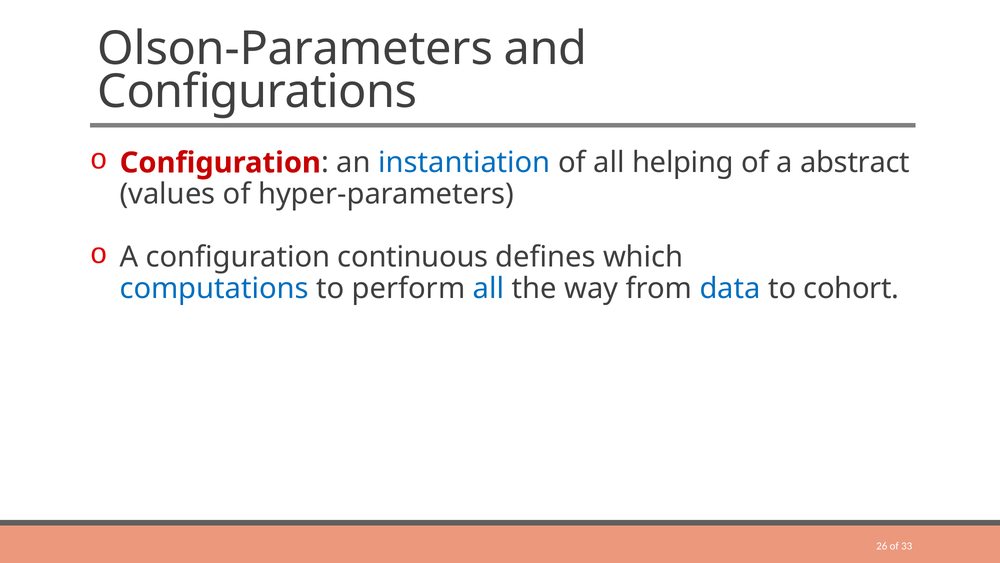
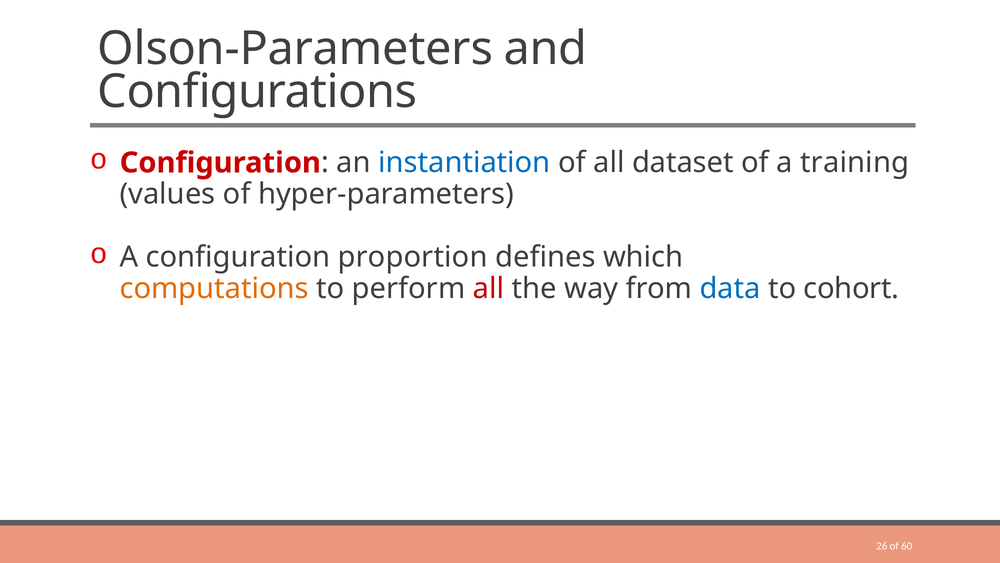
helping: helping -> dataset
abstract: abstract -> training
continuous: continuous -> proportion
computations colour: blue -> orange
all at (488, 288) colour: blue -> red
33: 33 -> 60
